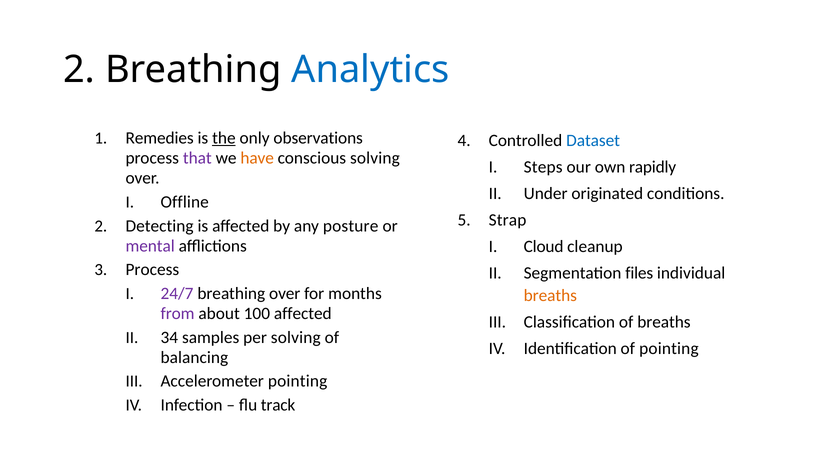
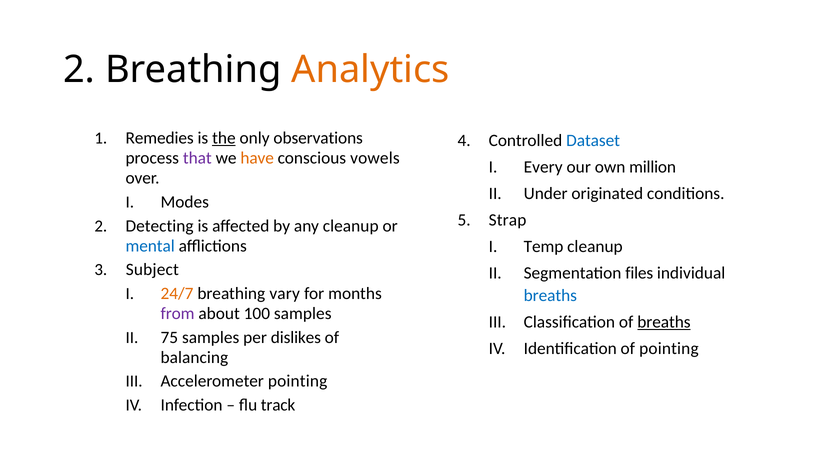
Analytics colour: blue -> orange
conscious solving: solving -> vowels
Steps: Steps -> Every
rapidly: rapidly -> million
Offline: Offline -> Modes
any posture: posture -> cleanup
mental colour: purple -> blue
Cloud: Cloud -> Temp
Process at (152, 270): Process -> Subject
24/7 colour: purple -> orange
breathing over: over -> vary
breaths at (550, 295) colour: orange -> blue
100 affected: affected -> samples
breaths at (664, 322) underline: none -> present
34: 34 -> 75
per solving: solving -> dislikes
